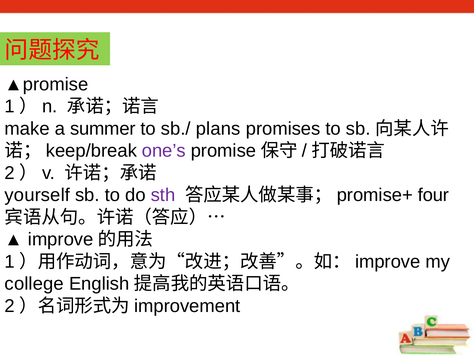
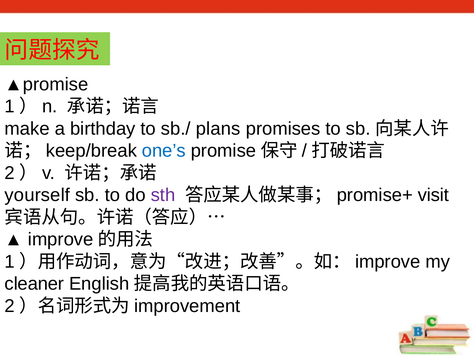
summer: summer -> birthday
one’s colour: purple -> blue
four: four -> visit
college: college -> cleaner
